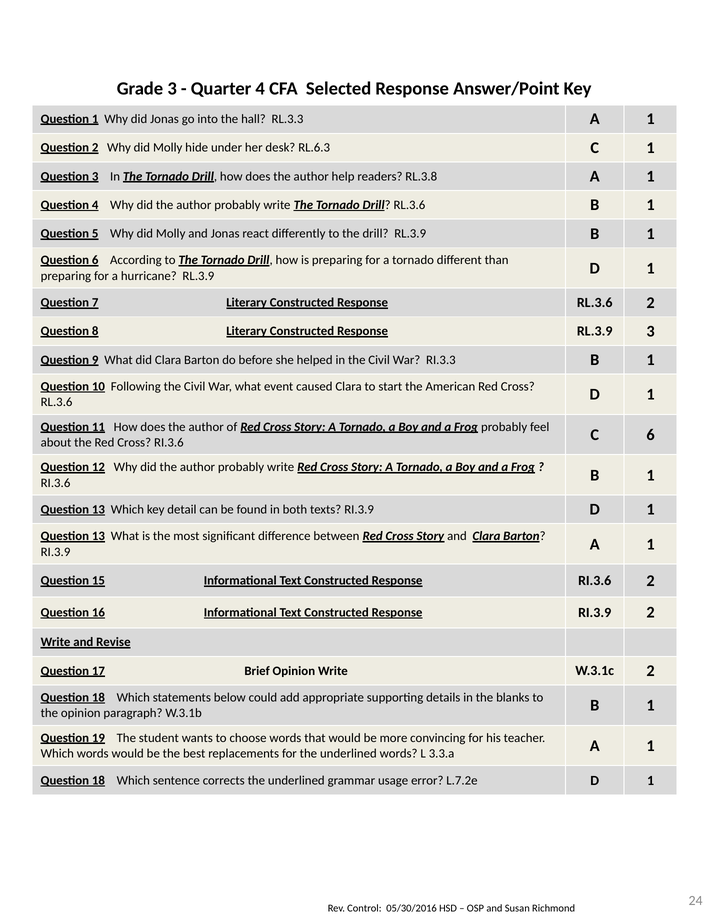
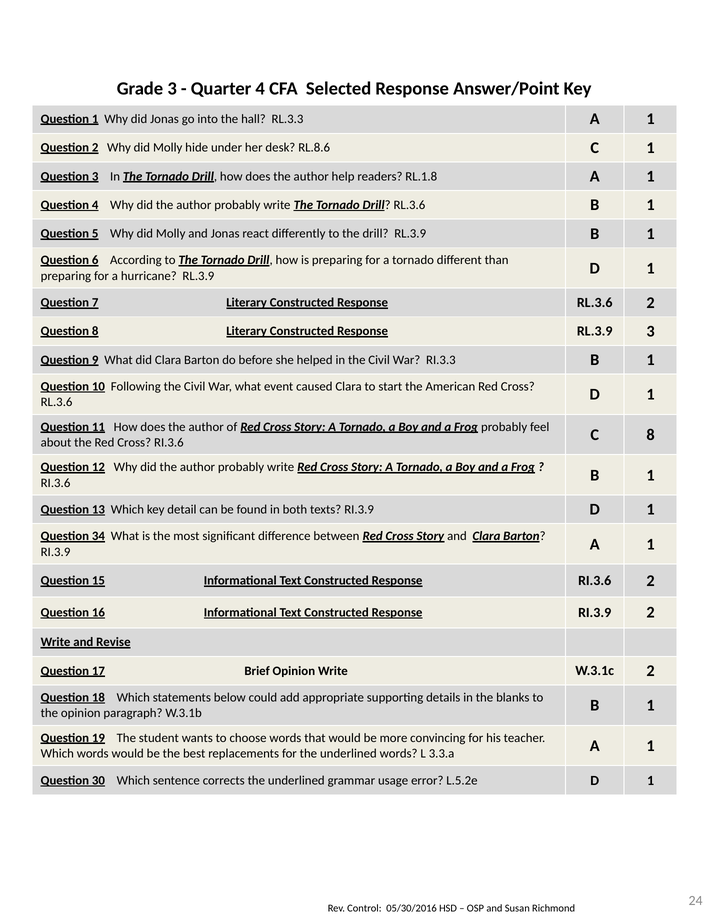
RL.6.3: RL.6.3 -> RL.8.6
RL.3.8: RL.3.8 -> RL.1.8
C 6: 6 -> 8
13 at (98, 536): 13 -> 34
18 at (98, 781): 18 -> 30
L.7.2e: L.7.2e -> L.5.2e
